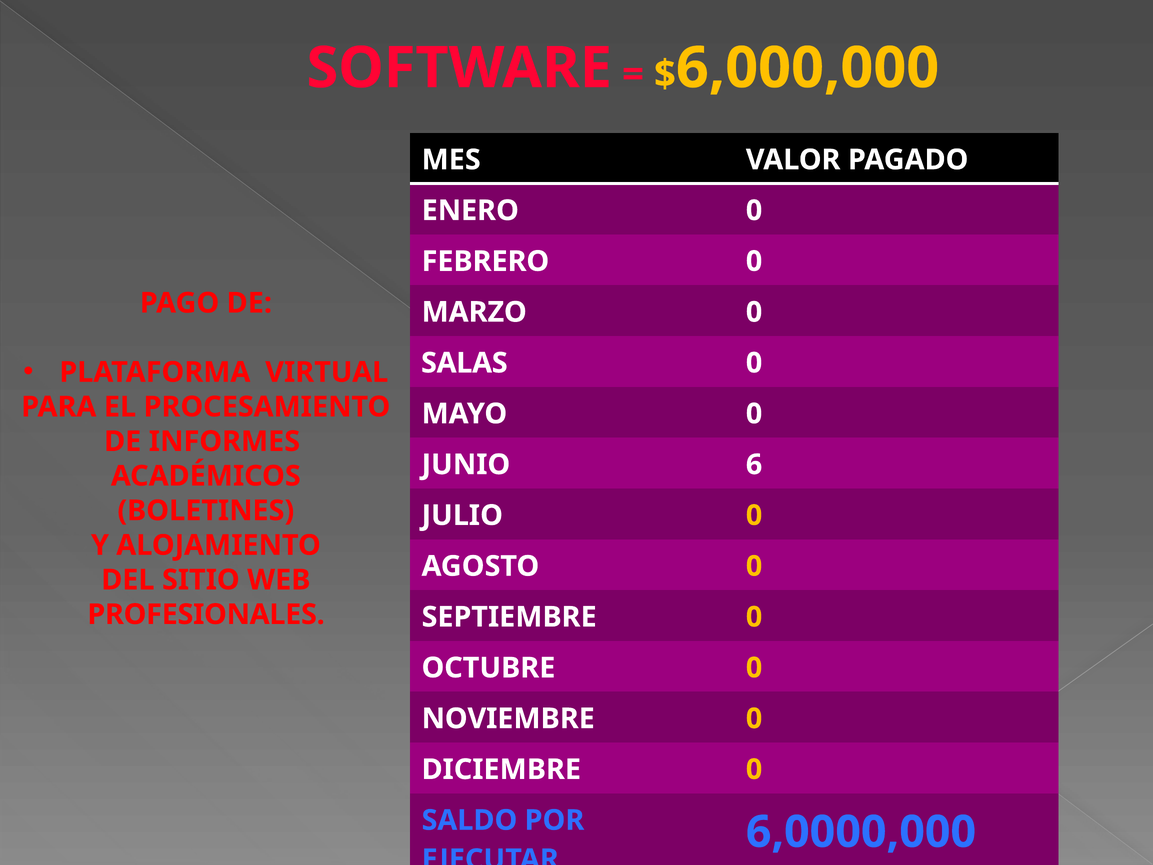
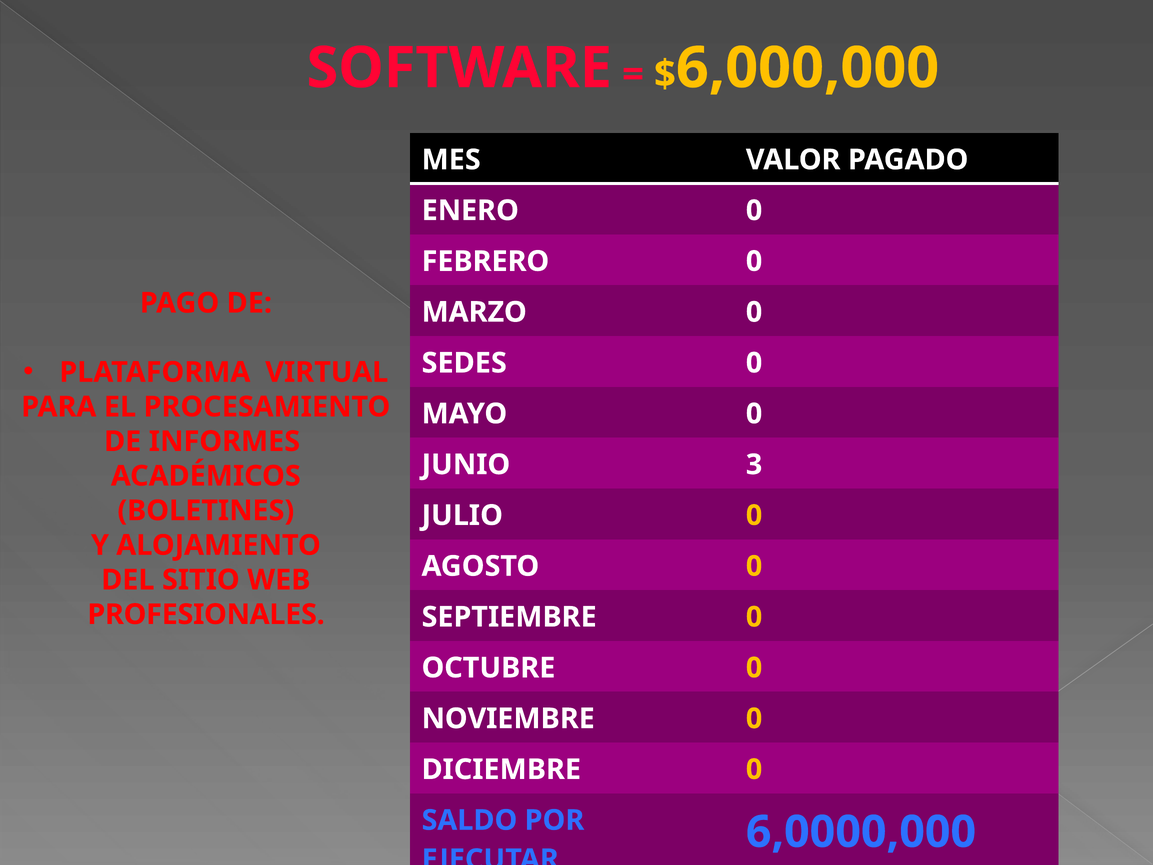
SALAS: SALAS -> SEDES
6: 6 -> 3
